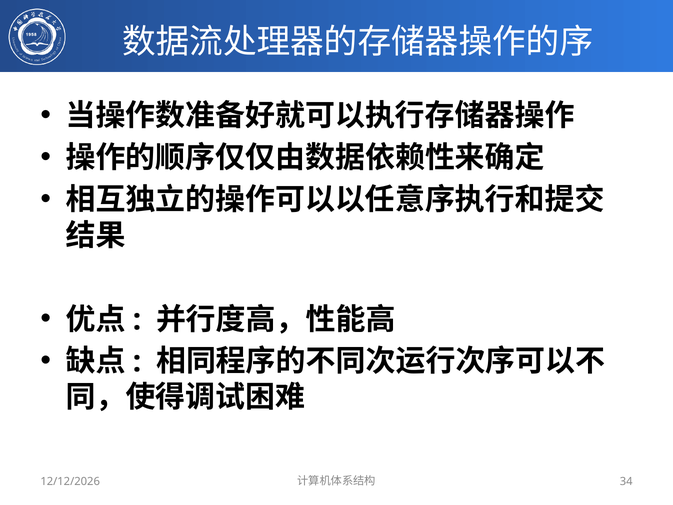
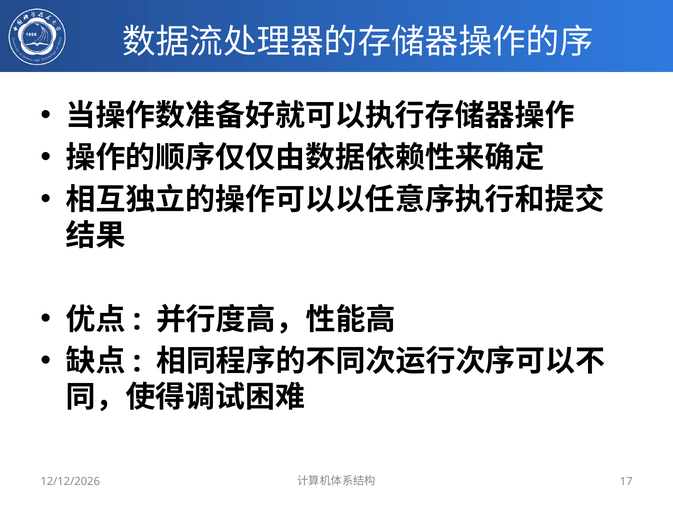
34: 34 -> 17
